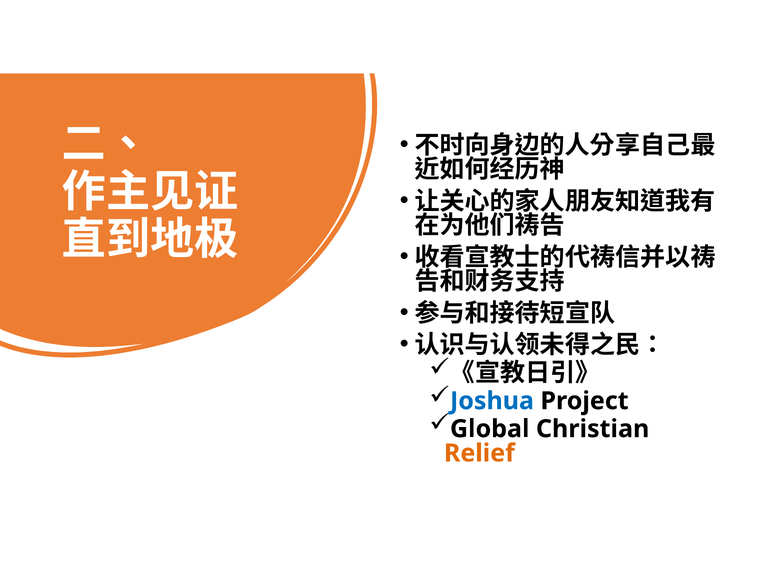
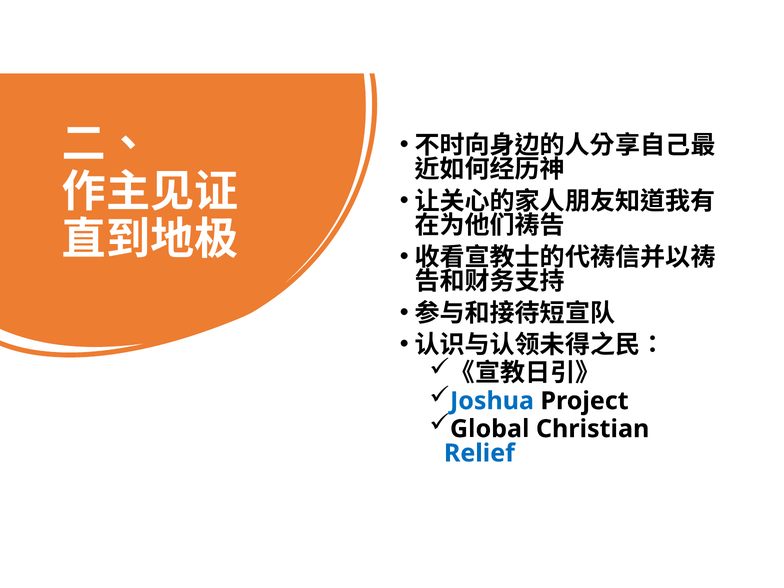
Relief colour: orange -> blue
